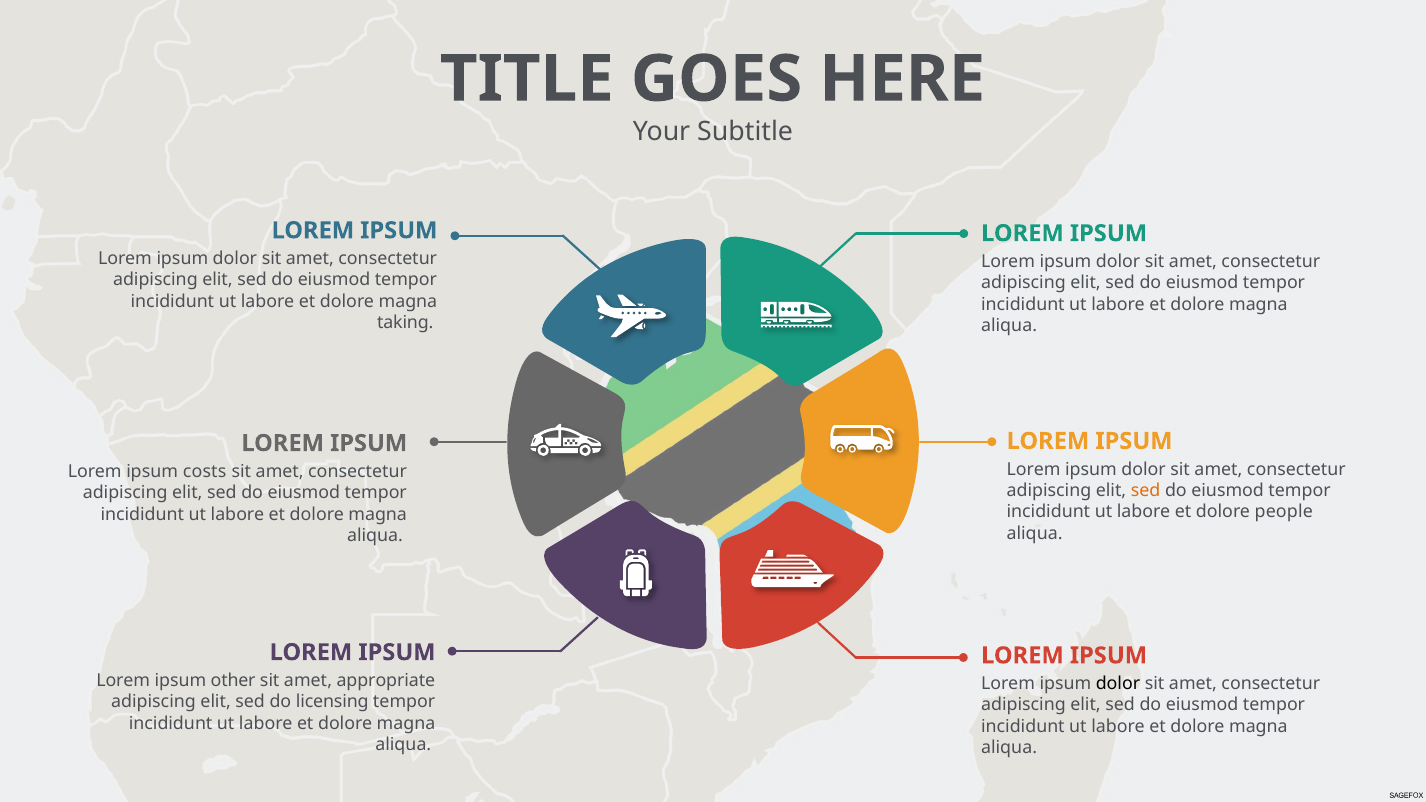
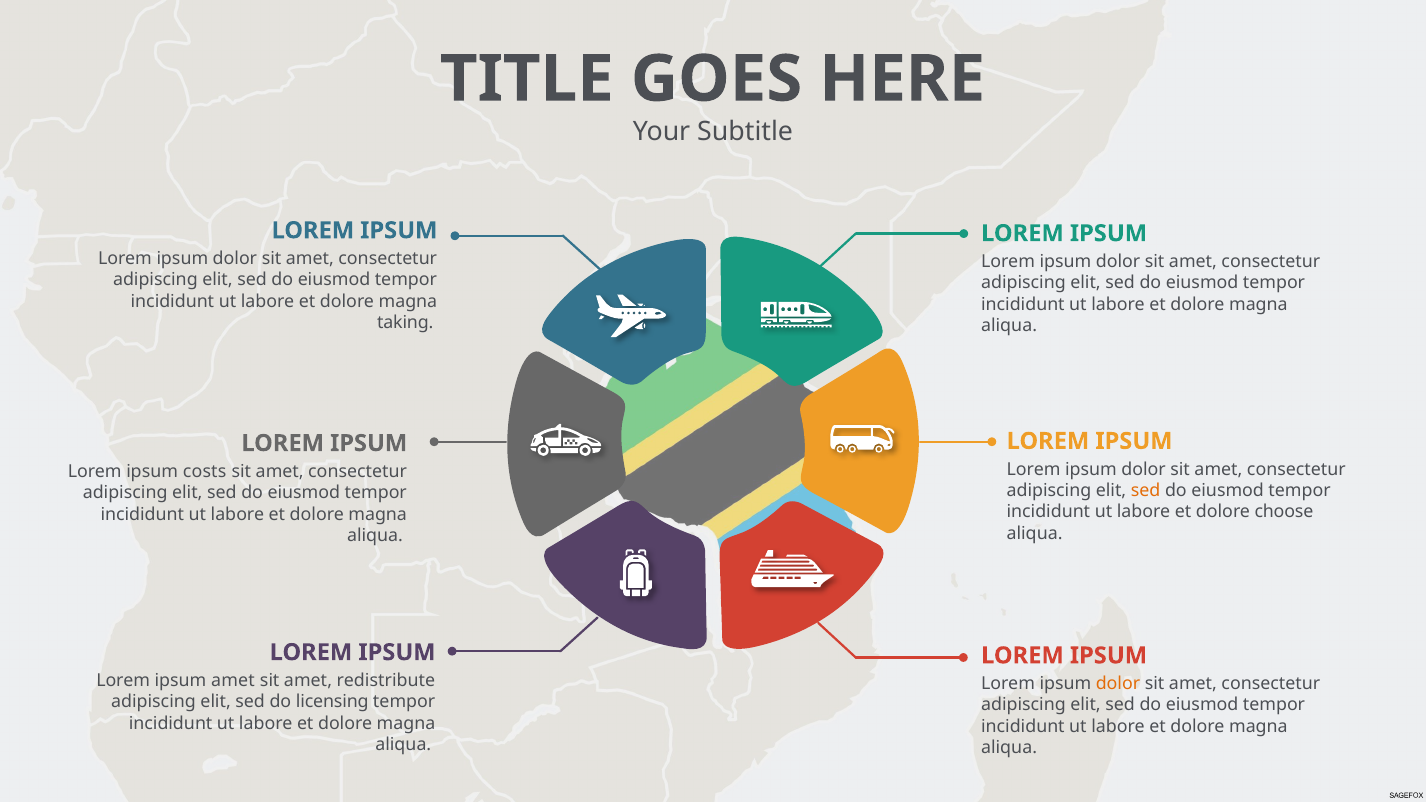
people: people -> choose
ipsum other: other -> amet
appropriate: appropriate -> redistribute
dolor at (1118, 684) colour: black -> orange
